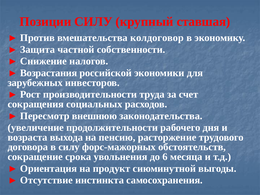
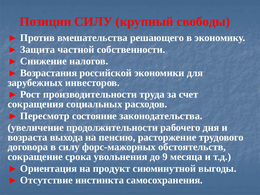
ставшая: ставшая -> свободы
колдоговор: колдоговор -> решающего
внешнюю: внешнюю -> состояние
6: 6 -> 9
